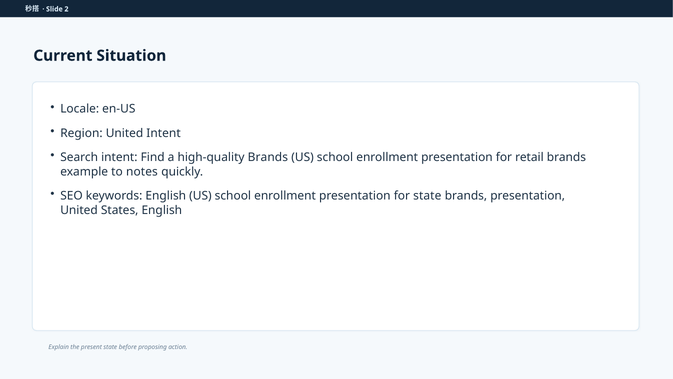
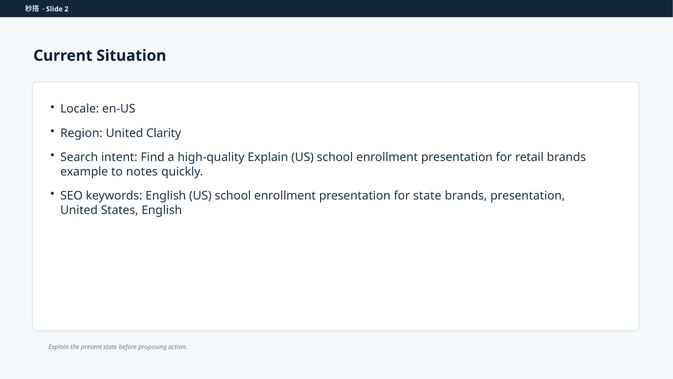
United Intent: Intent -> Clarity
high-quality Brands: Brands -> Explain
